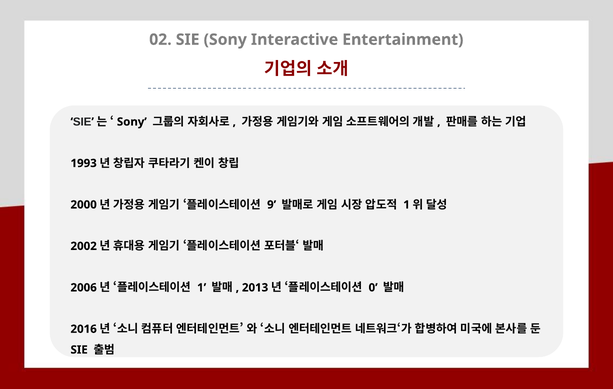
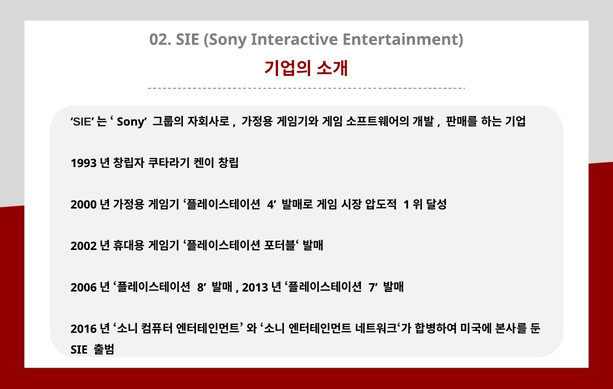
9: 9 -> 4
1 at (202, 288): 1 -> 8
0: 0 -> 7
